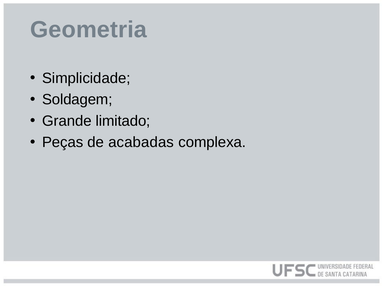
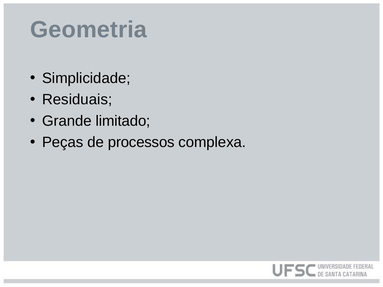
Soldagem: Soldagem -> Residuais
acabadas: acabadas -> processos
